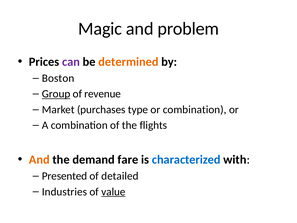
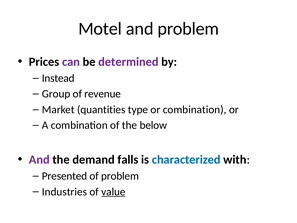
Magic: Magic -> Motel
determined colour: orange -> purple
Boston: Boston -> Instead
Group underline: present -> none
purchases: purchases -> quantities
flights: flights -> below
And at (39, 160) colour: orange -> purple
fare: fare -> falls
of detailed: detailed -> problem
